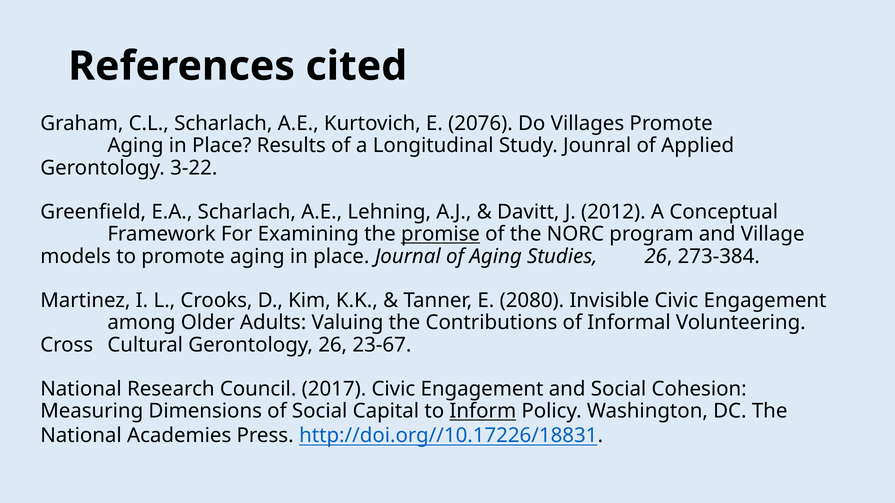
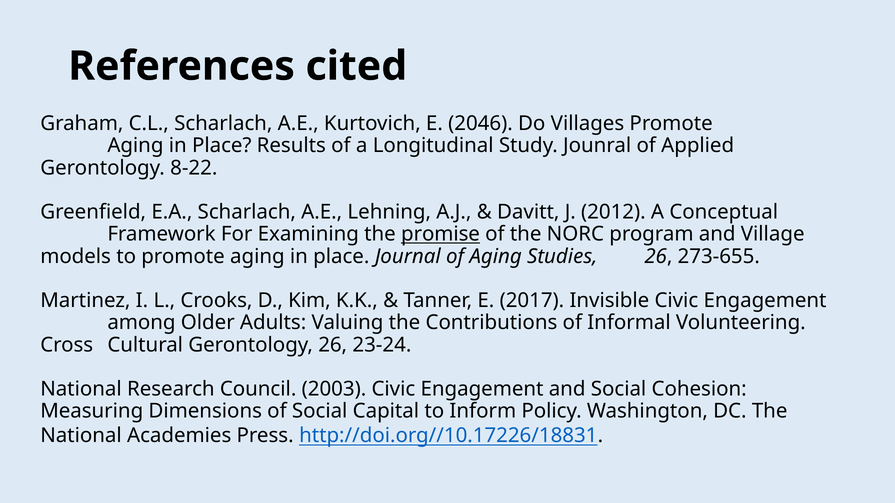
2076: 2076 -> 2046
3-22: 3-22 -> 8-22
273-384: 273-384 -> 273-655
2080: 2080 -> 2017
23-67: 23-67 -> 23-24
2017: 2017 -> 2003
Inform underline: present -> none
